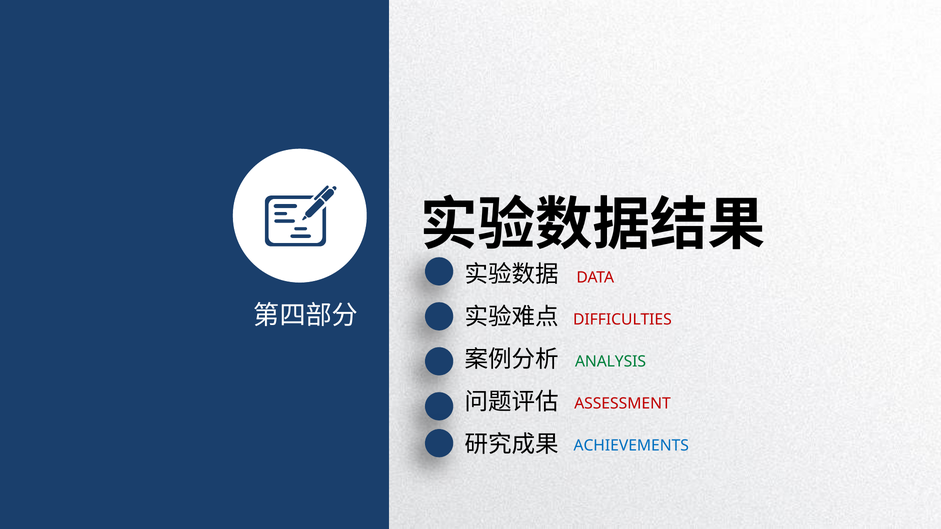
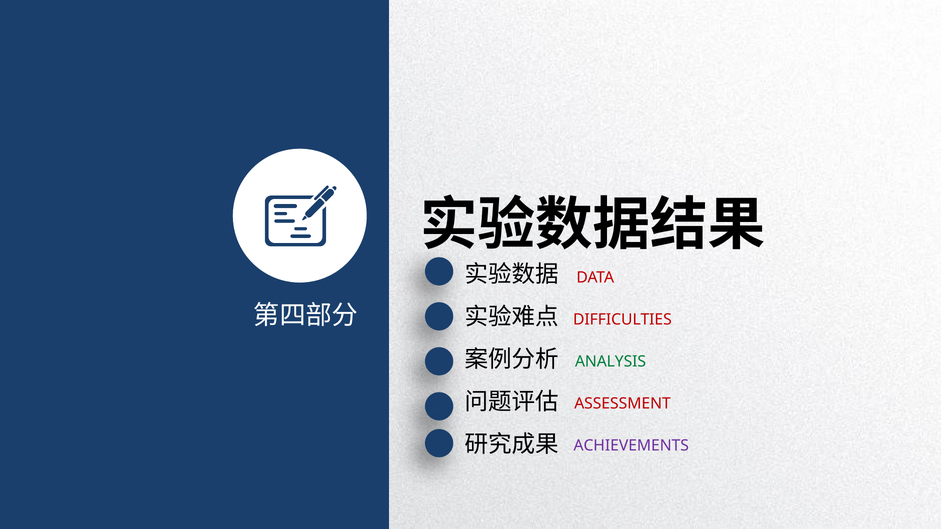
ACHIEVEMENTS colour: blue -> purple
